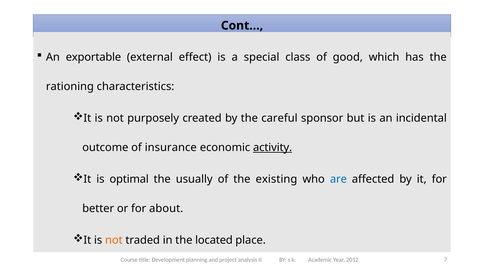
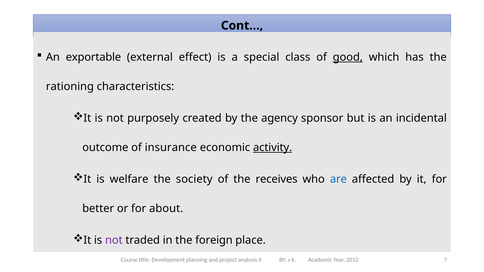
good underline: none -> present
careful: careful -> agency
optimal: optimal -> welfare
usually: usually -> society
existing: existing -> receives
not at (114, 240) colour: orange -> purple
located: located -> foreign
